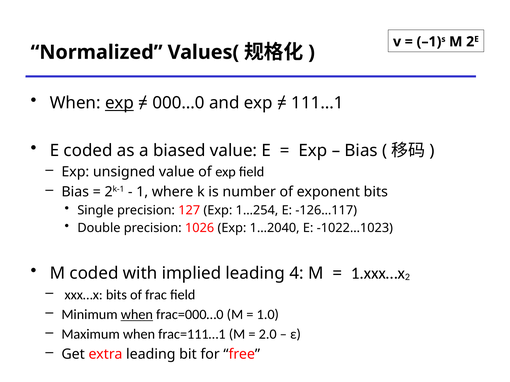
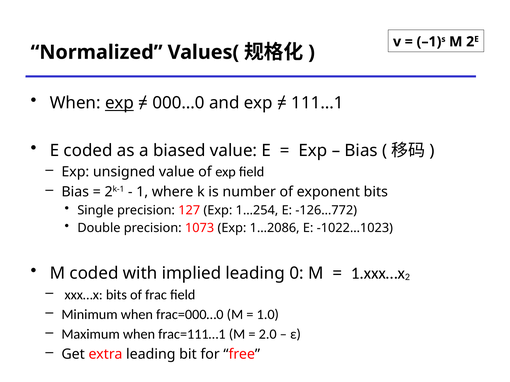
-126…117: -126…117 -> -126…772
1026: 1026 -> 1073
1…2040: 1…2040 -> 1…2086
4: 4 -> 0
when at (137, 315) underline: present -> none
